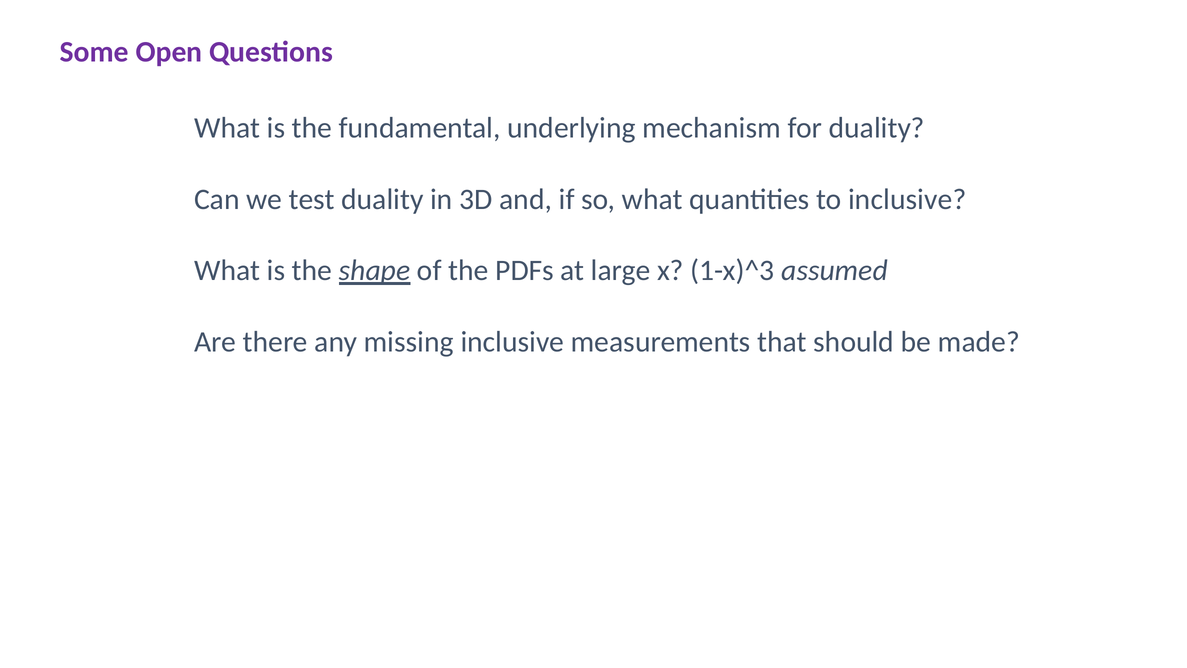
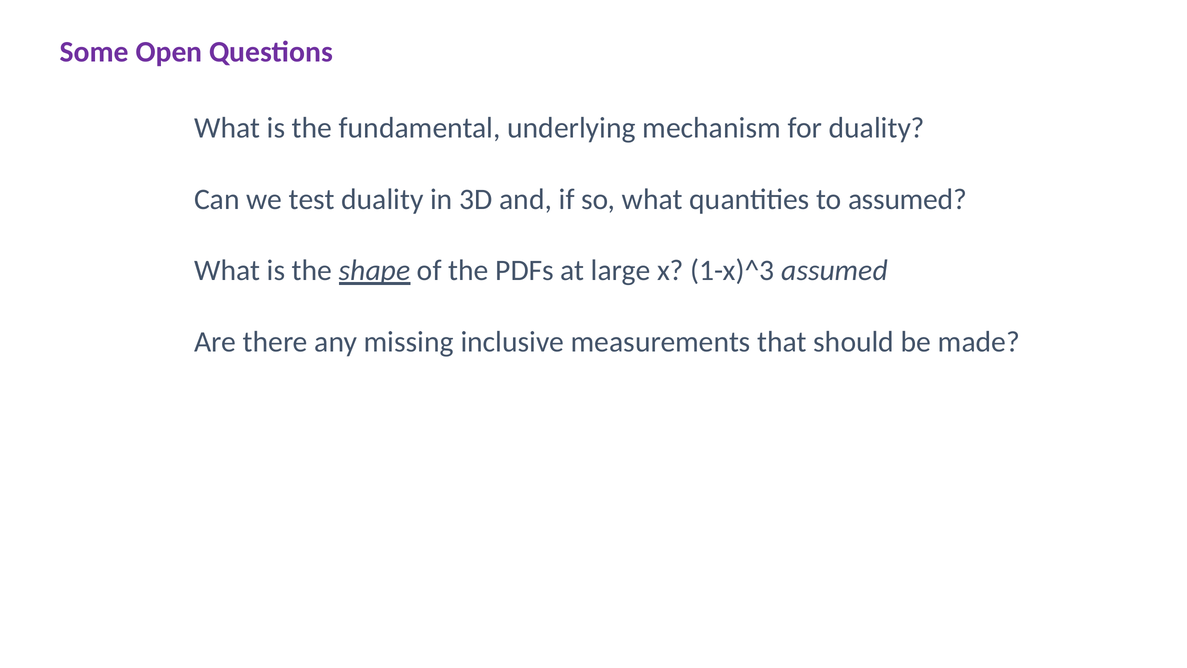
to inclusive: inclusive -> assumed
